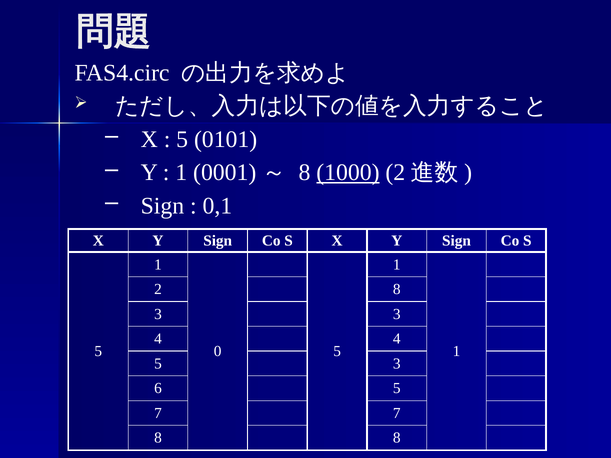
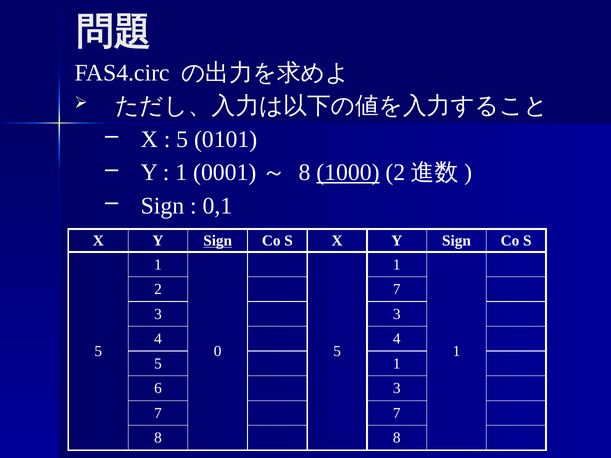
Sign at (218, 241) underline: none -> present
2 8: 8 -> 7
3 at (397, 364): 3 -> 1
6 5: 5 -> 3
